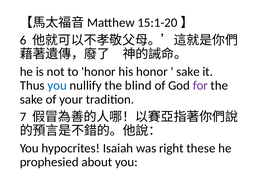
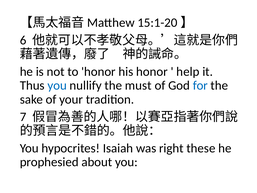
sake at (188, 71): sake -> help
blind: blind -> must
for colour: purple -> blue
